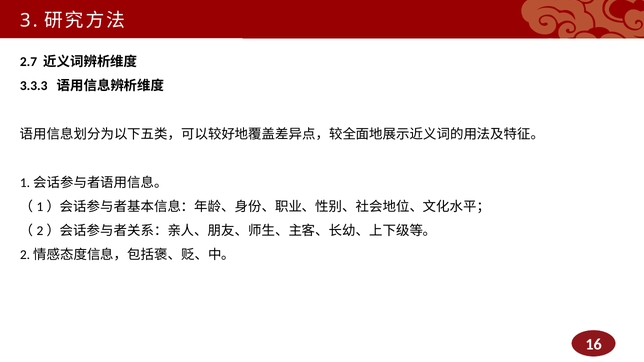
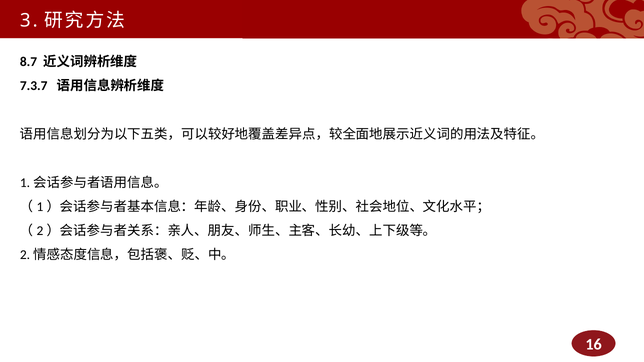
2.7: 2.7 -> 8.7
3.3.3: 3.3.3 -> 7.3.7
